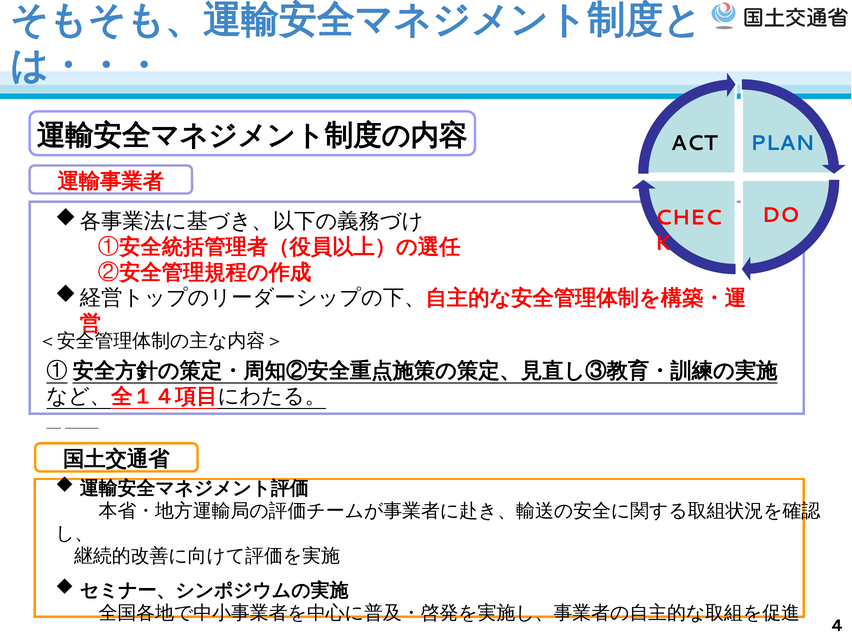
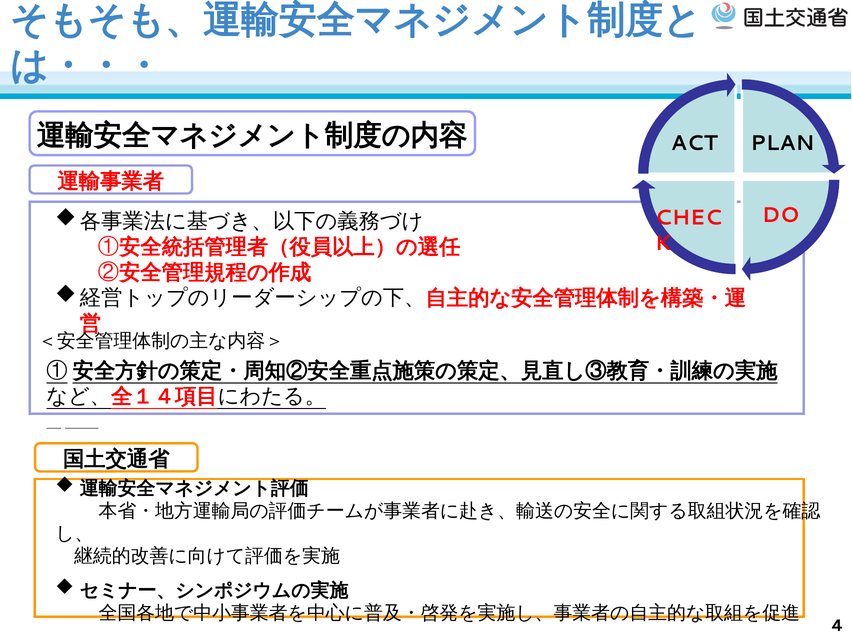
PLAN colour: blue -> black
